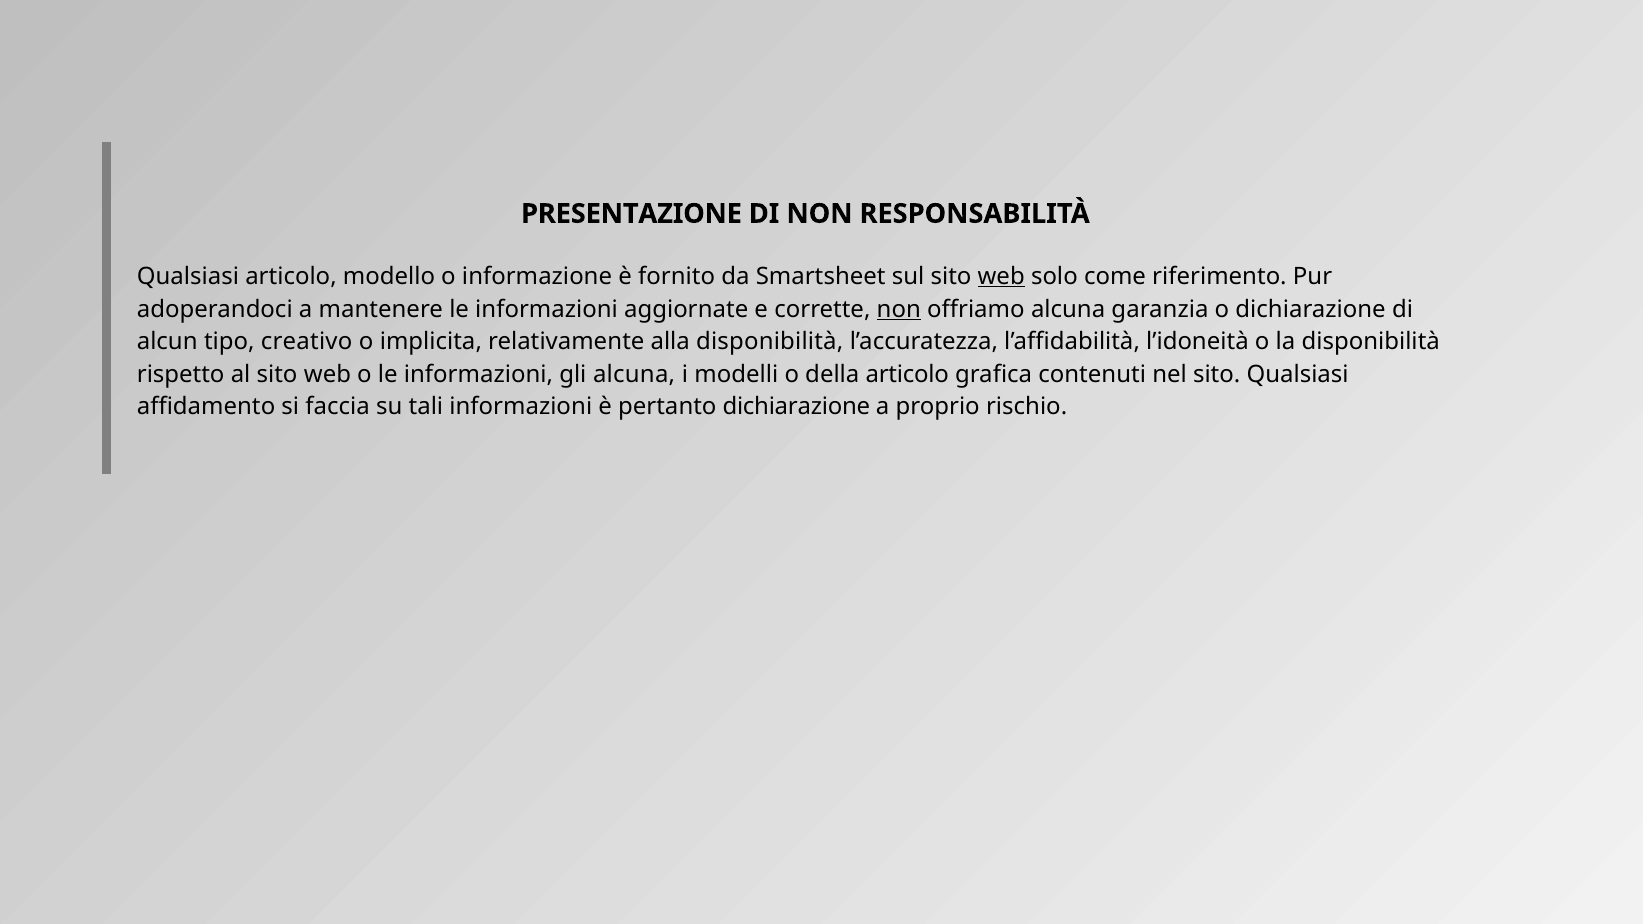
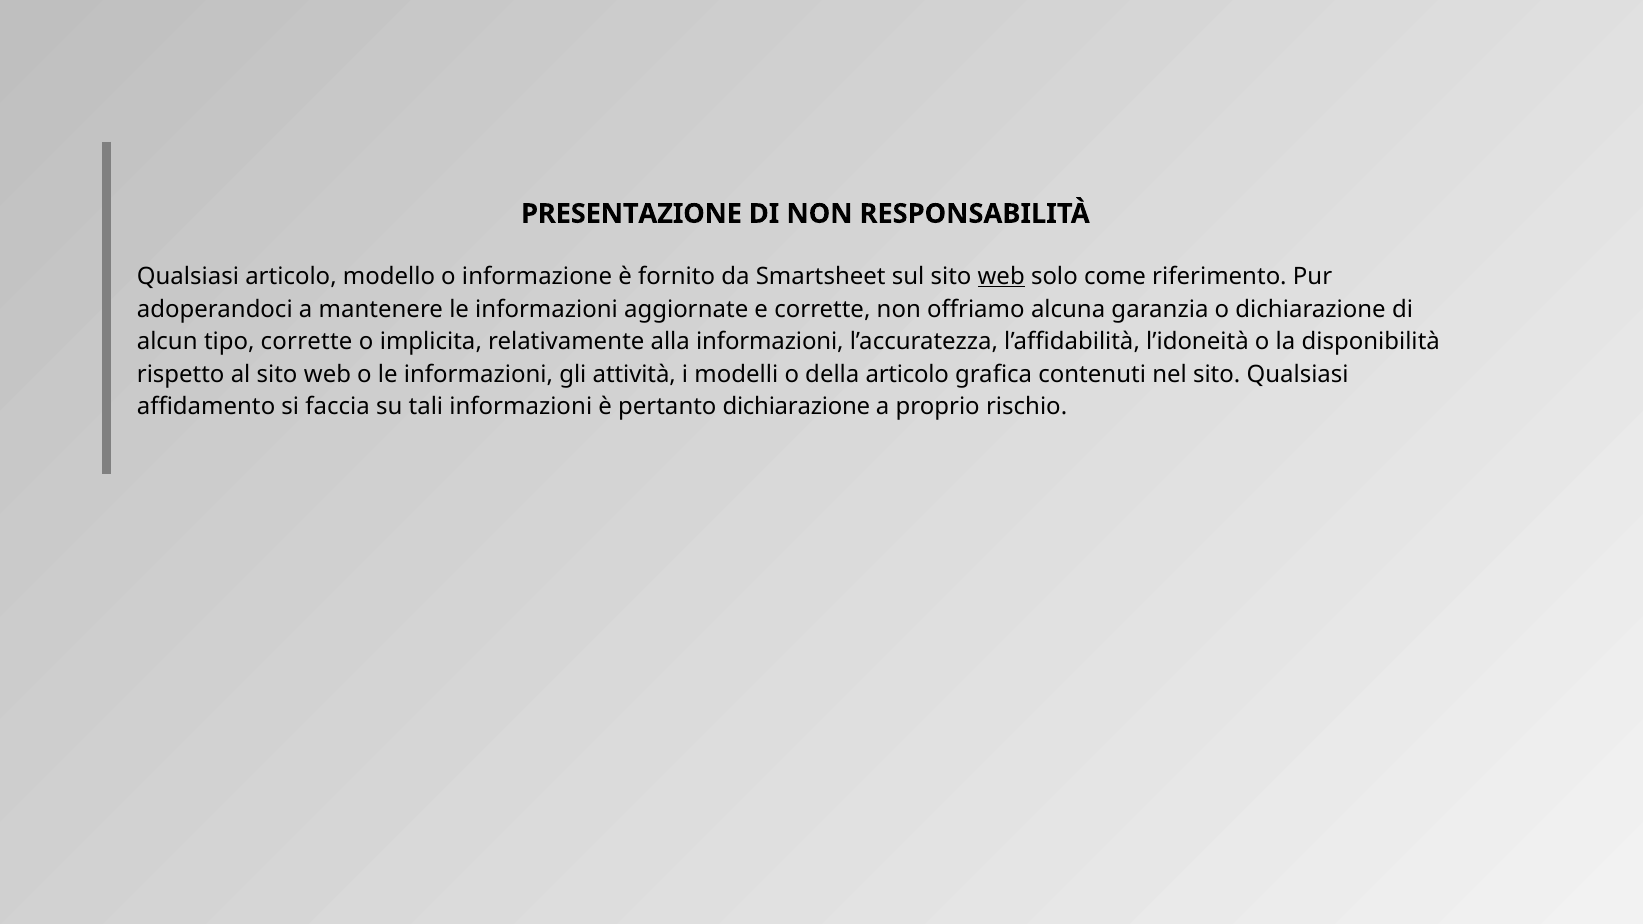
non at (899, 309) underline: present -> none
tipo creativo: creativo -> corrette
alla disponibilità: disponibilità -> informazioni
gli alcuna: alcuna -> attività
